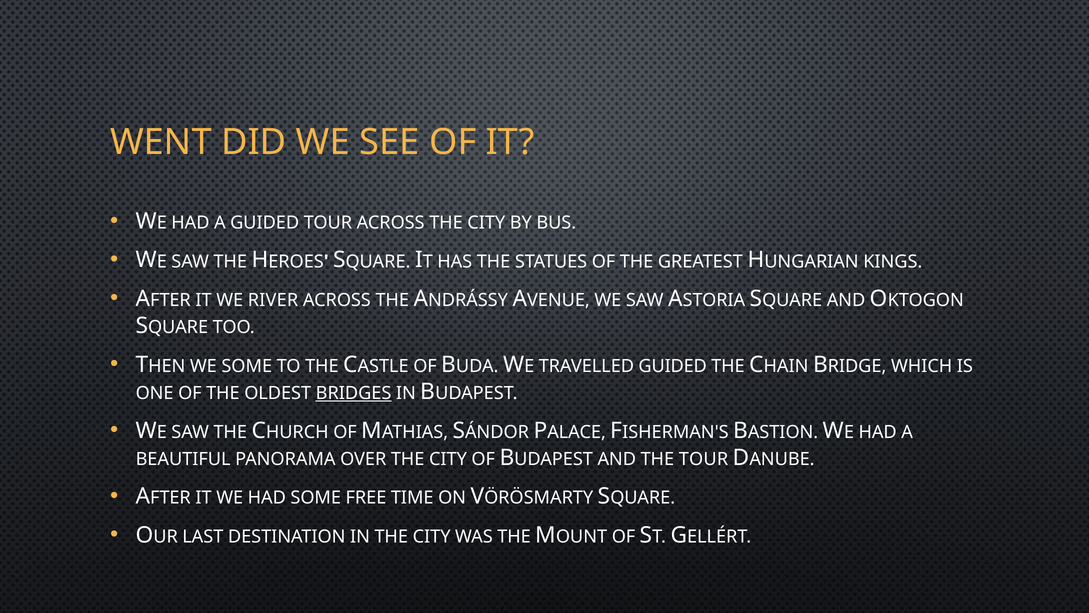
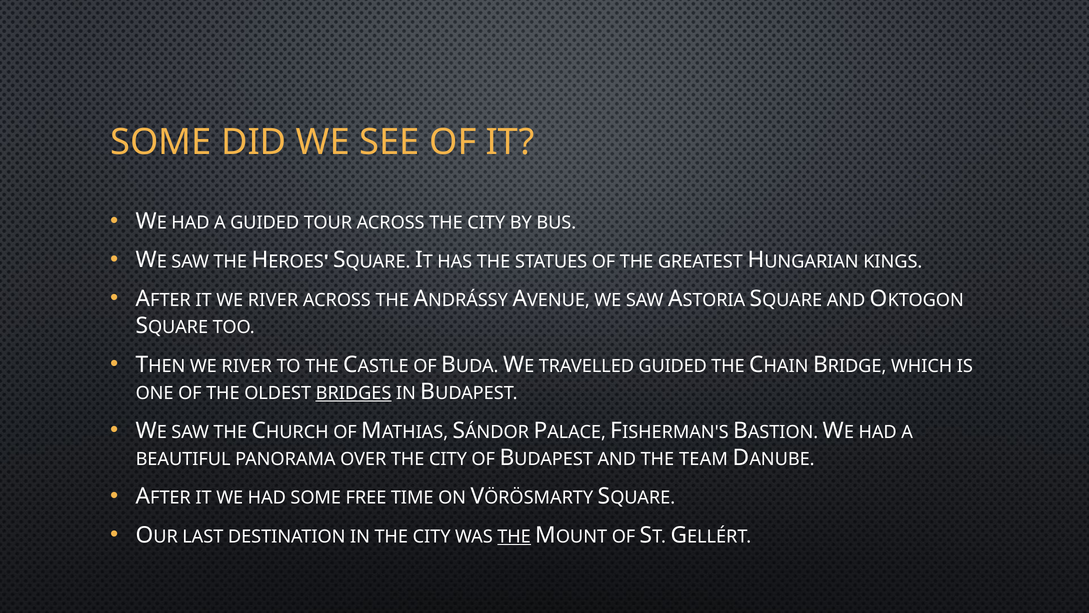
WENT at (161, 142): WENT -> SOME
SOME at (247, 366): SOME -> RIVER
THE TOUR: TOUR -> TEAM
THE at (514, 536) underline: none -> present
